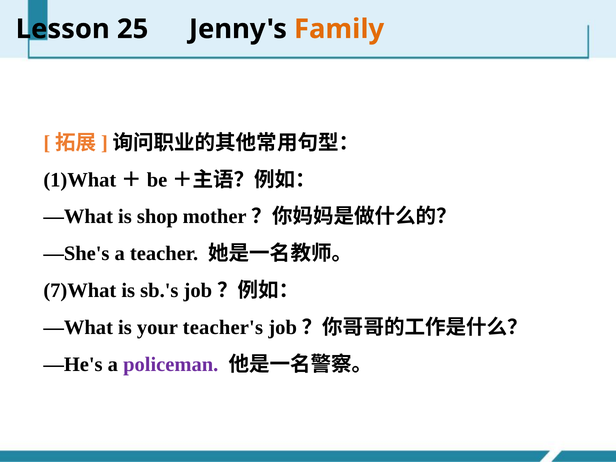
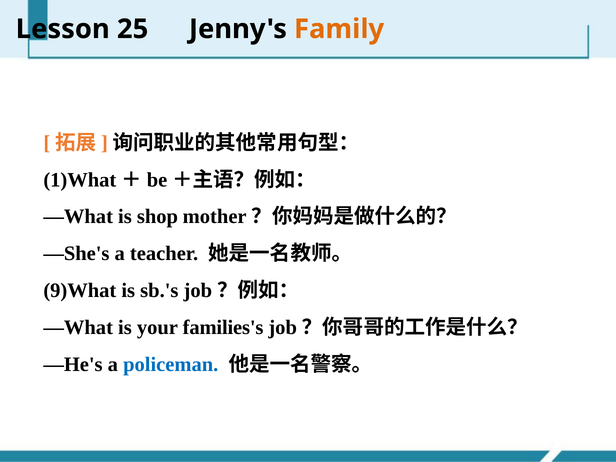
7)What: 7)What -> 9)What
teacher's: teacher's -> families's
policeman colour: purple -> blue
